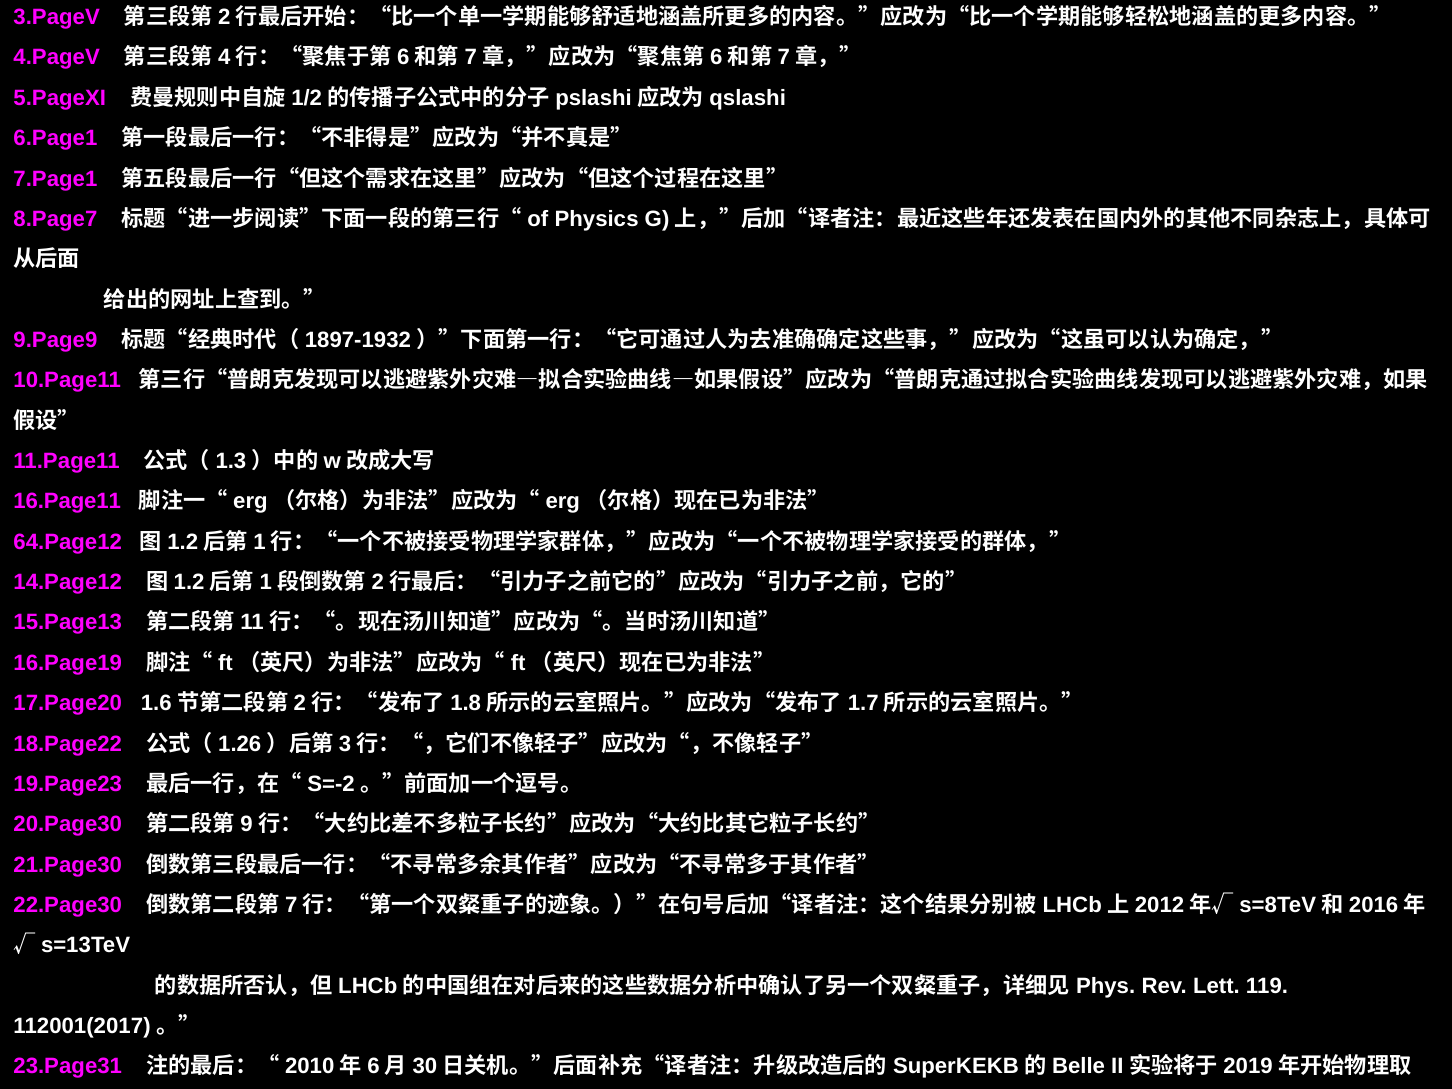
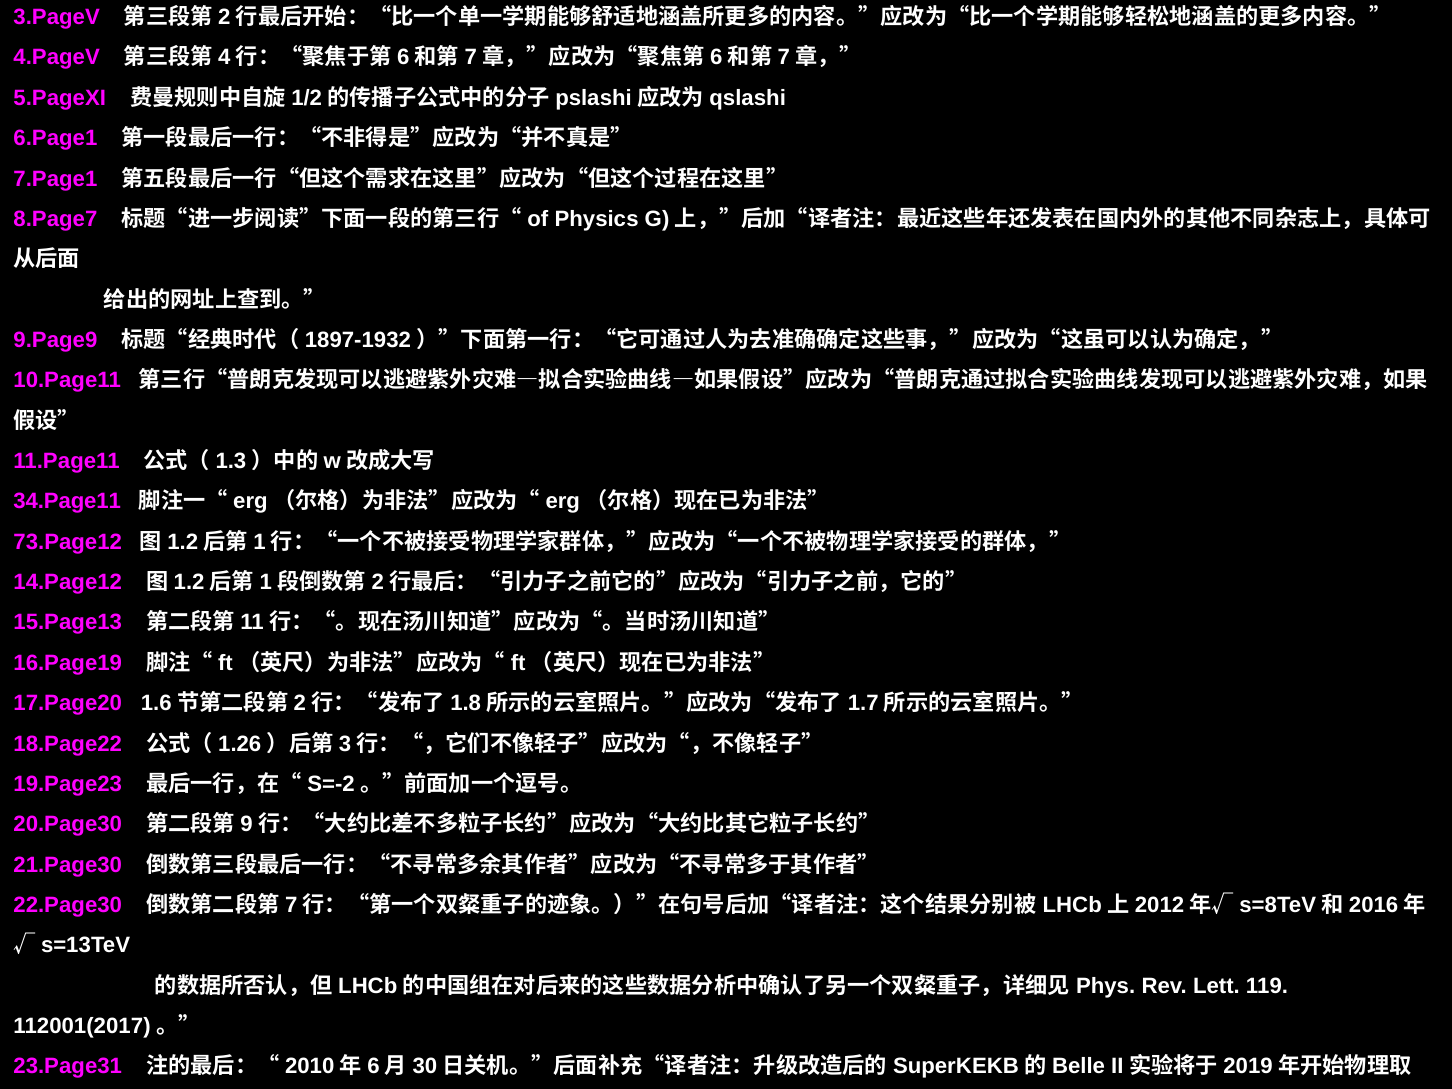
16.Page11: 16.Page11 -> 34.Page11
64.Page12: 64.Page12 -> 73.Page12
